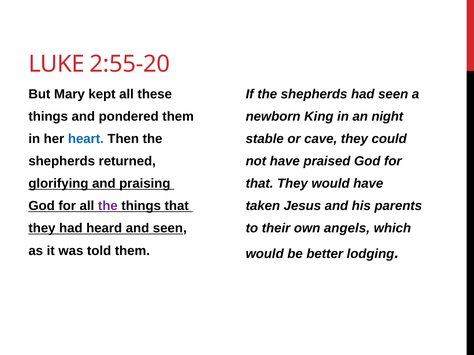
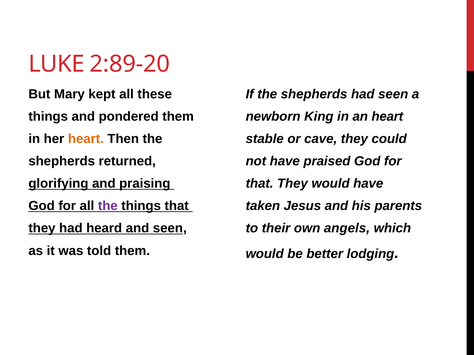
2:55-20: 2:55-20 -> 2:89-20
an night: night -> heart
heart at (86, 139) colour: blue -> orange
